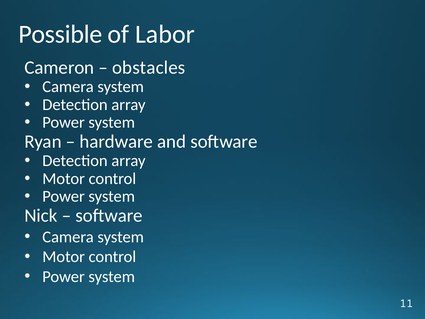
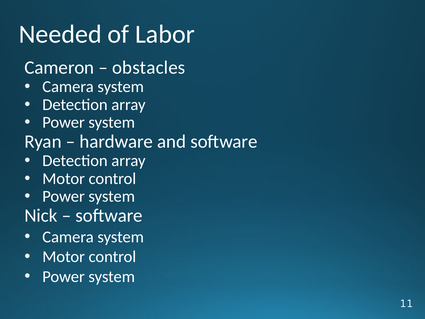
Possible: Possible -> Needed
